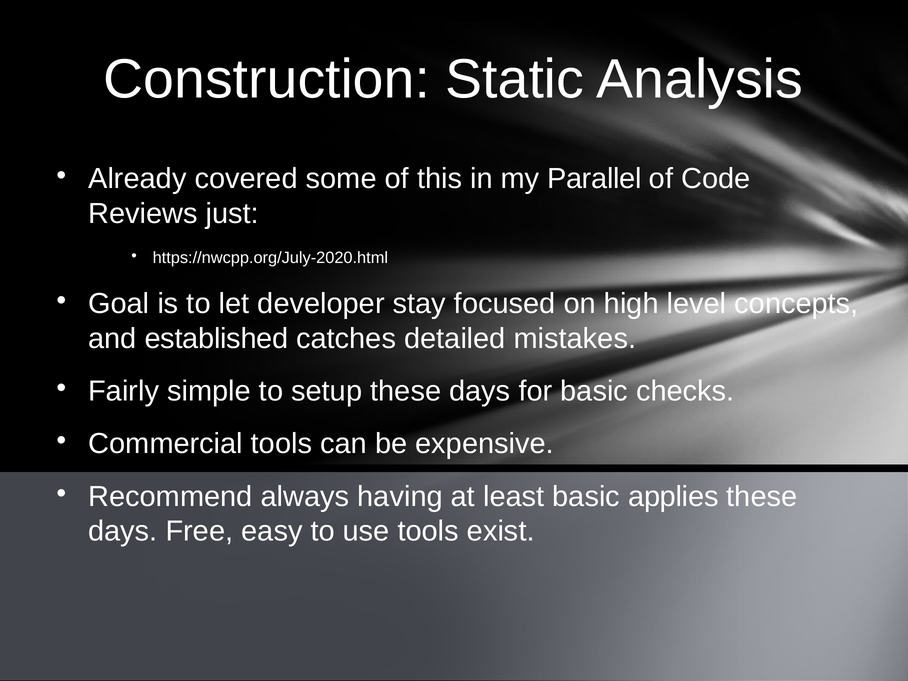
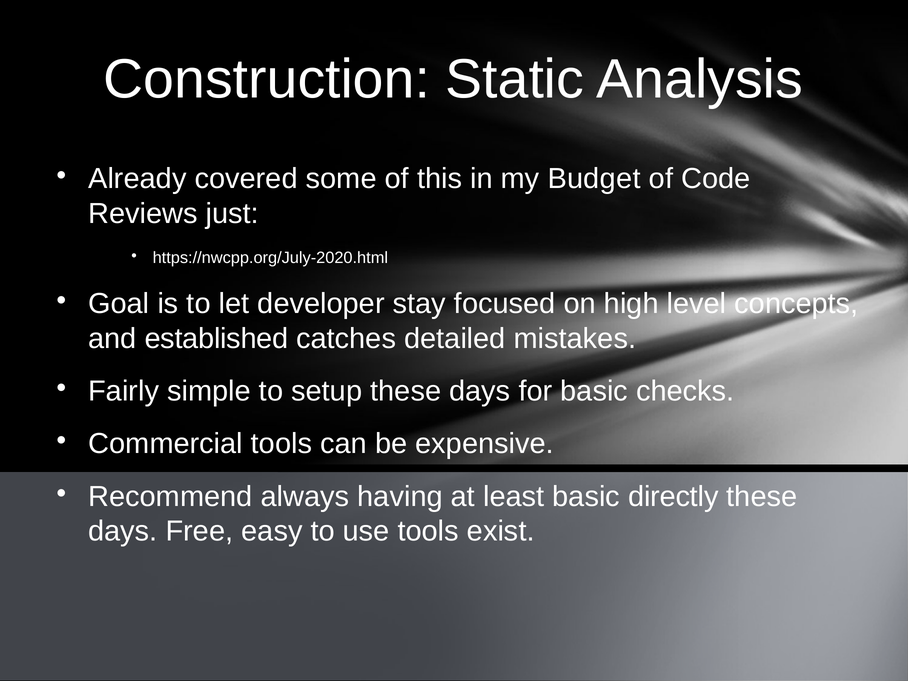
Parallel: Parallel -> Budget
applies: applies -> directly
